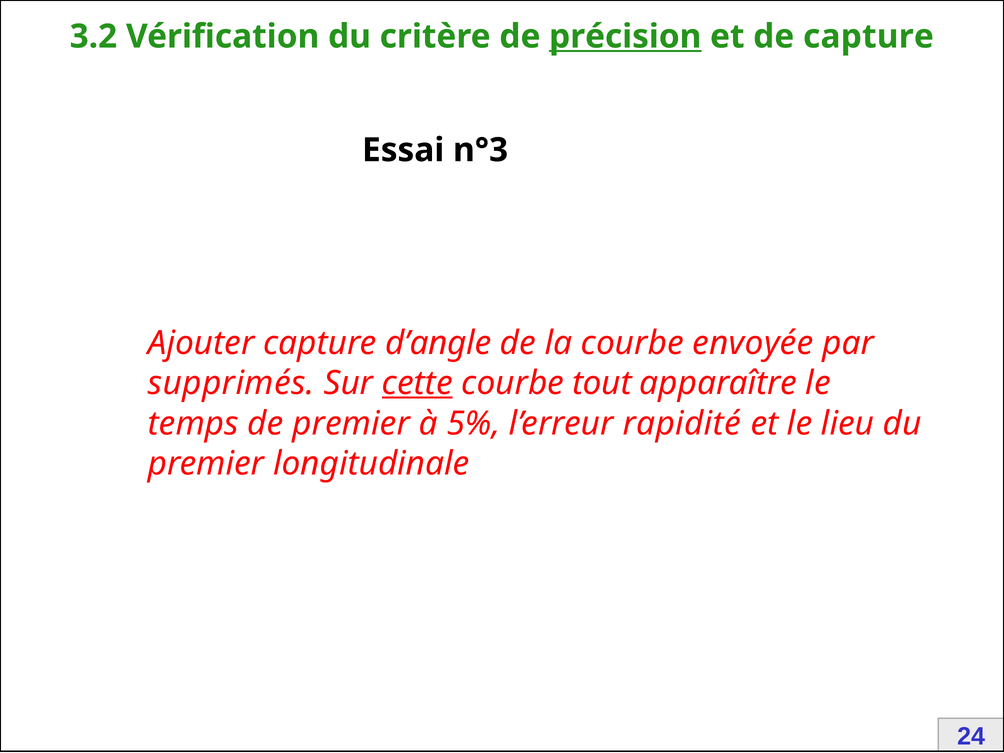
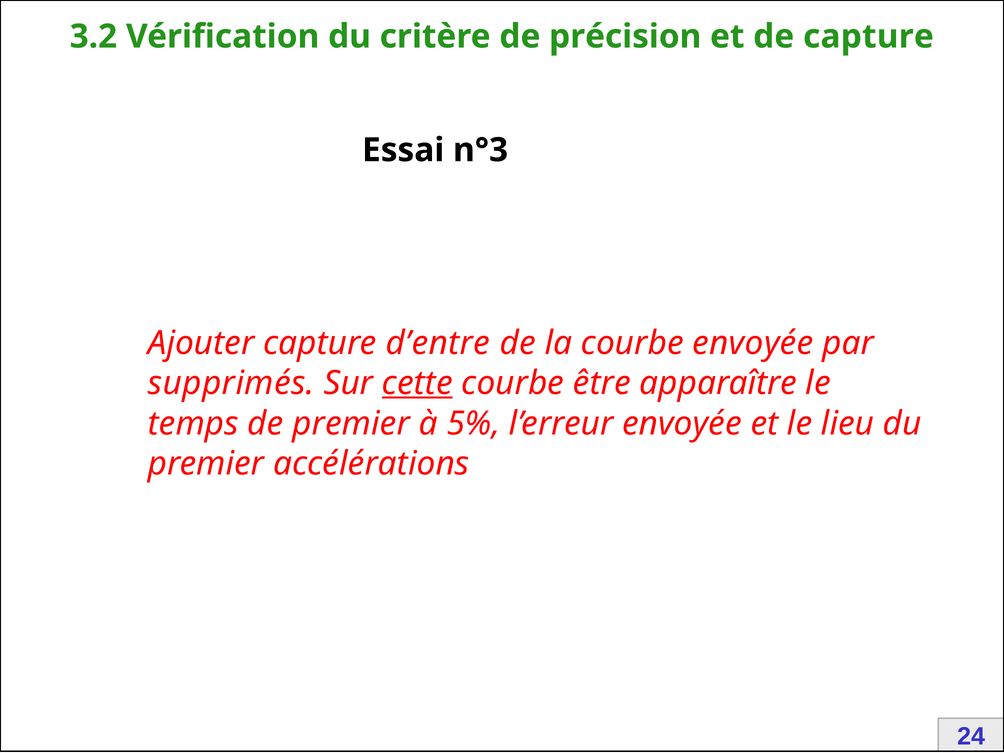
précision underline: present -> none
d’angle: d’angle -> d’entre
tout: tout -> être
l’erreur rapidité: rapidité -> envoyée
longitudinale: longitudinale -> accélérations
